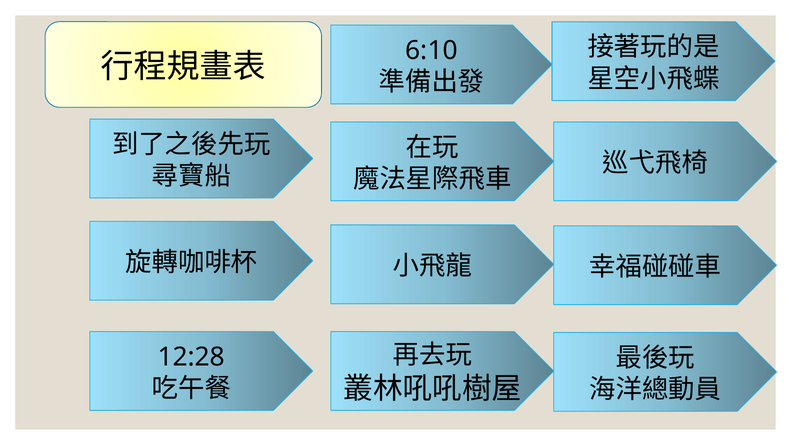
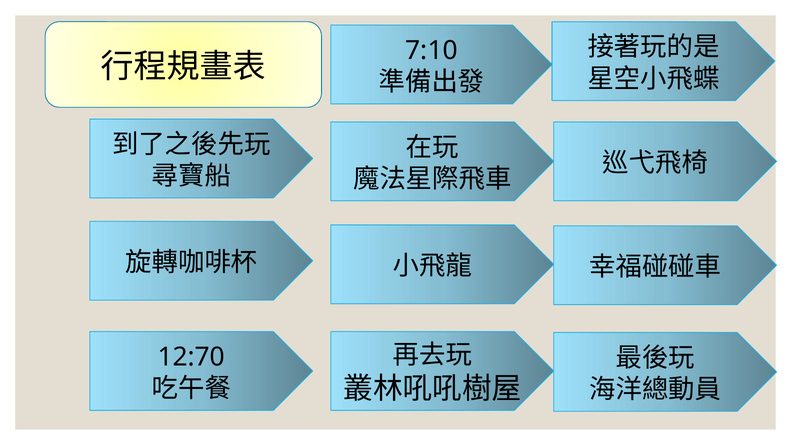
6:10: 6:10 -> 7:10
12:28: 12:28 -> 12:70
